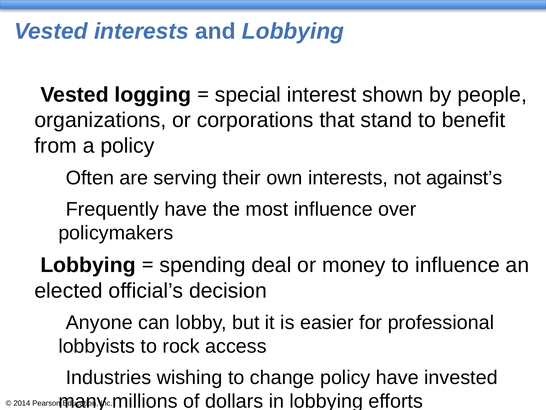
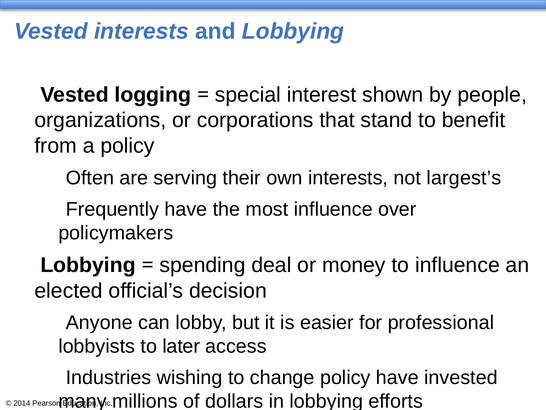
against’s: against’s -> largest’s
rock: rock -> later
